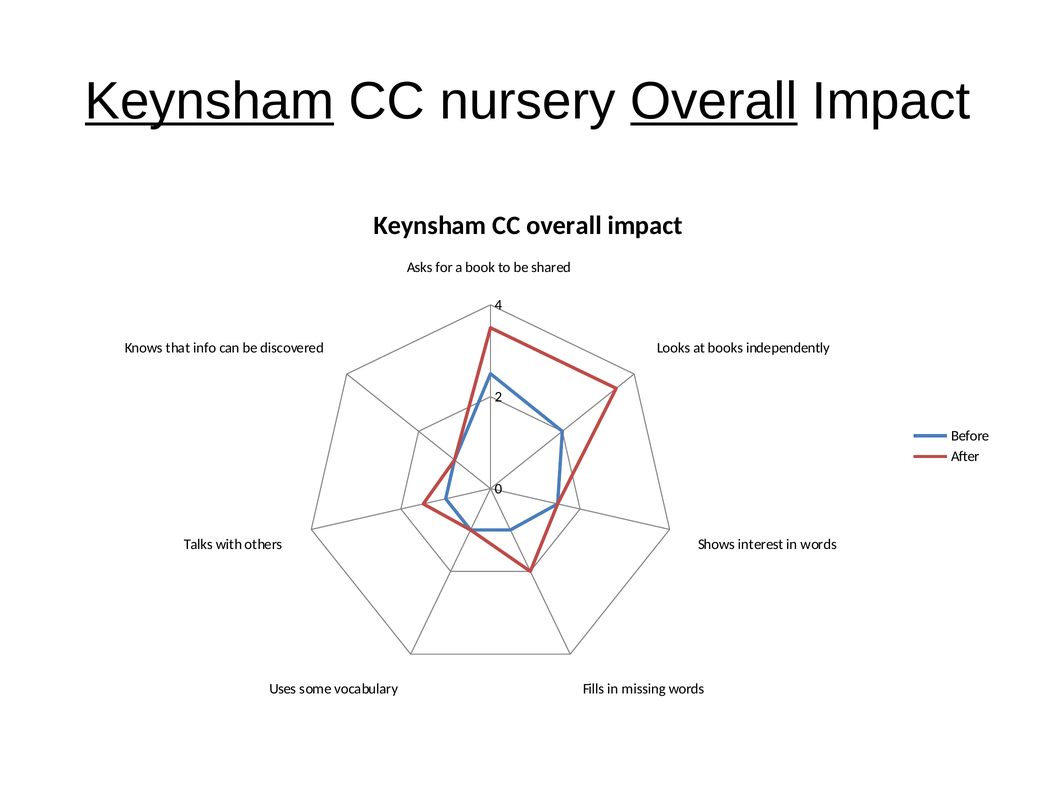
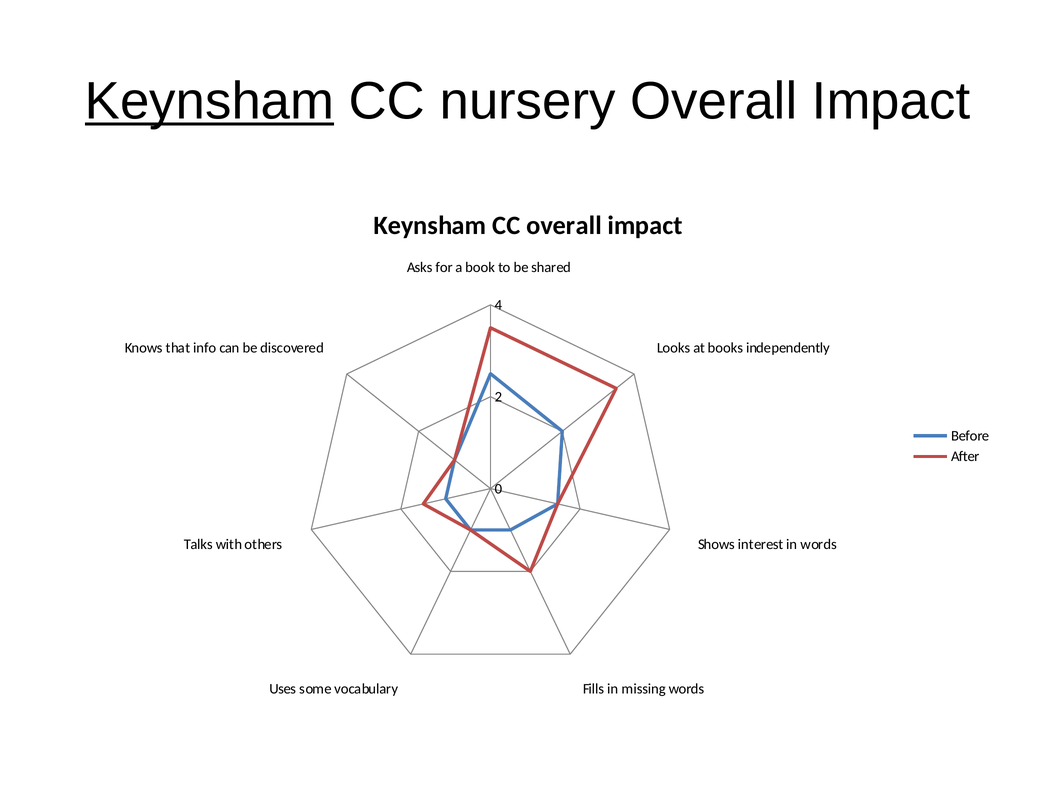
Overall at (714, 101) underline: present -> none
